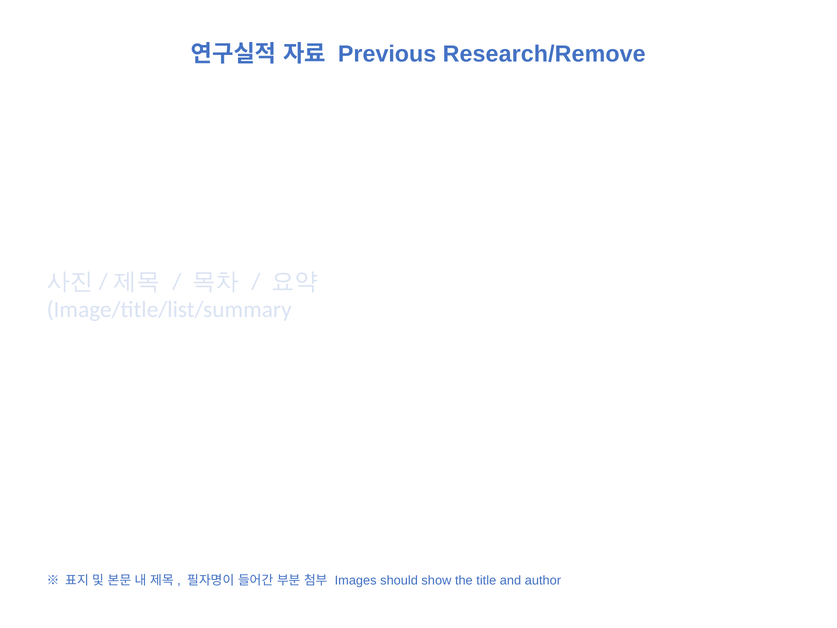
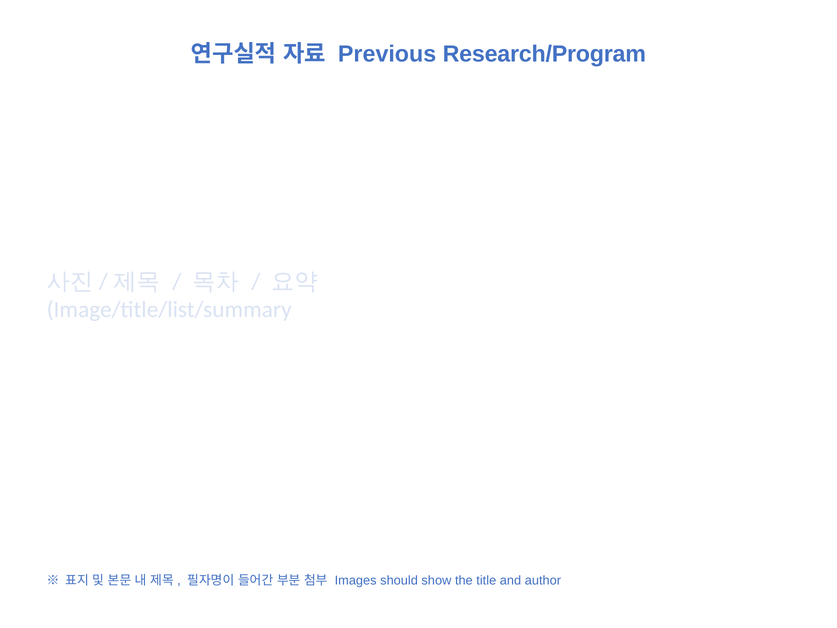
Research/Remove: Research/Remove -> Research/Program
